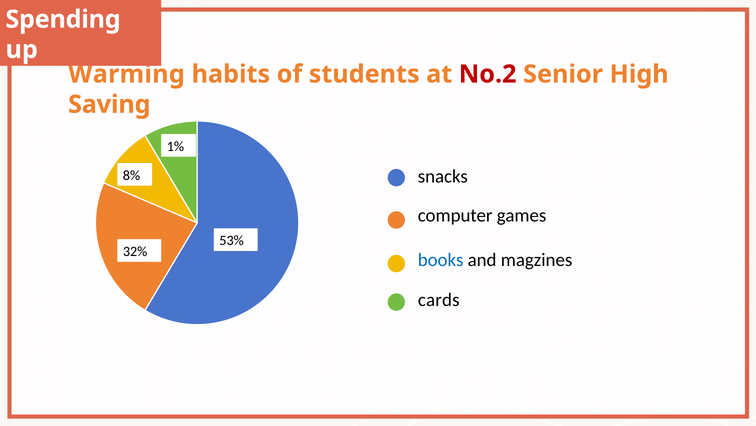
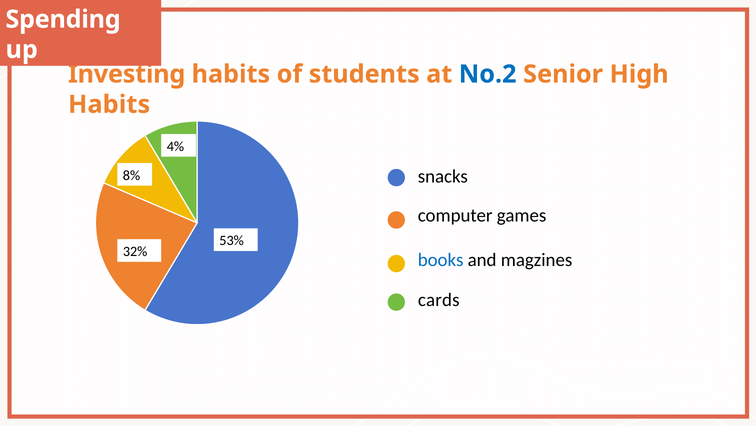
Warming: Warming -> Investing
No.2 colour: red -> blue
Saving at (109, 104): Saving -> Habits
1%: 1% -> 4%
